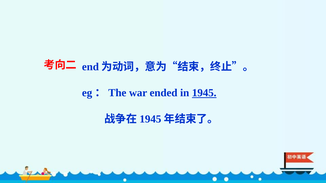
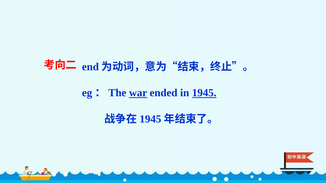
war underline: none -> present
